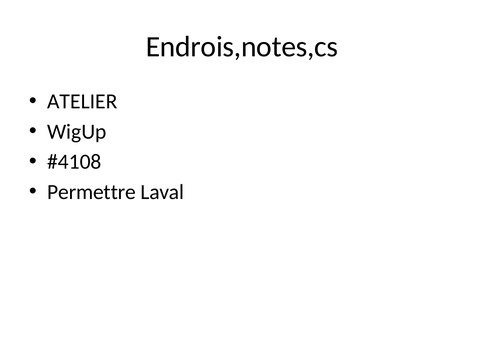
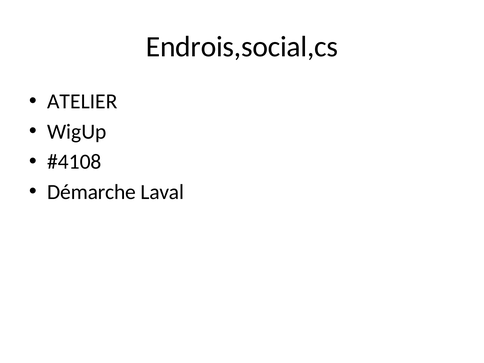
Endrois,notes,cs: Endrois,notes,cs -> Endrois,social,cs
Permettre: Permettre -> Démarche
